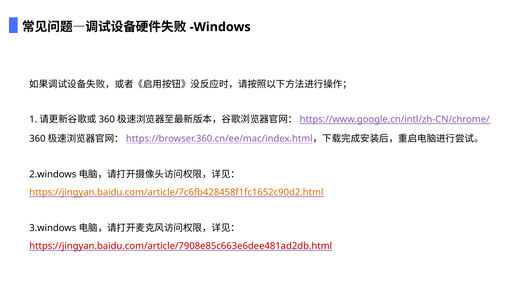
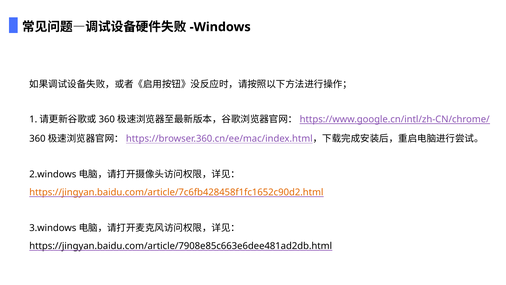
https://jingyan.baidu.com/article/7908e85c663e6dee481ad2db.html colour: red -> black
